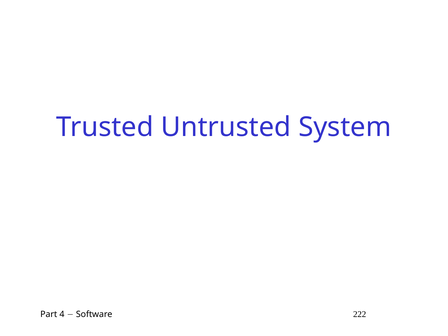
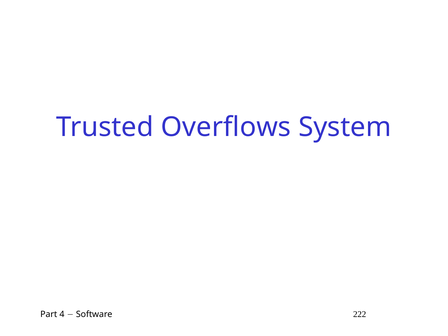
Untrusted: Untrusted -> Overflows
